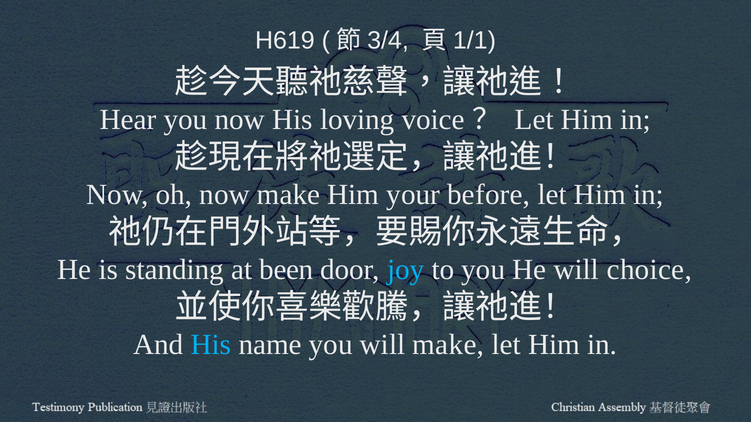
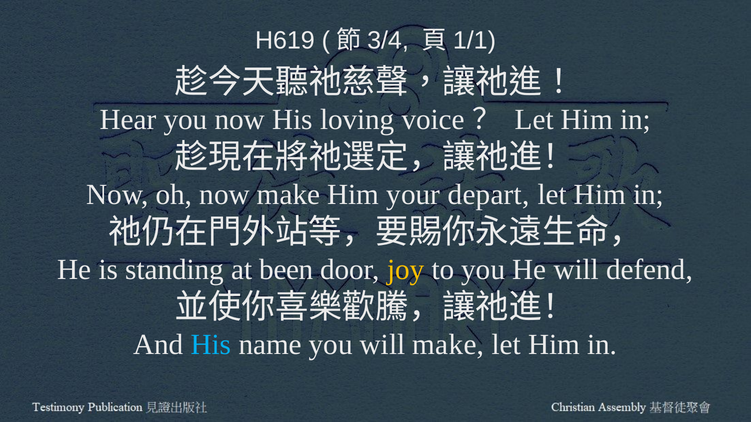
before: before -> depart
joy colour: light blue -> yellow
choice: choice -> defend
